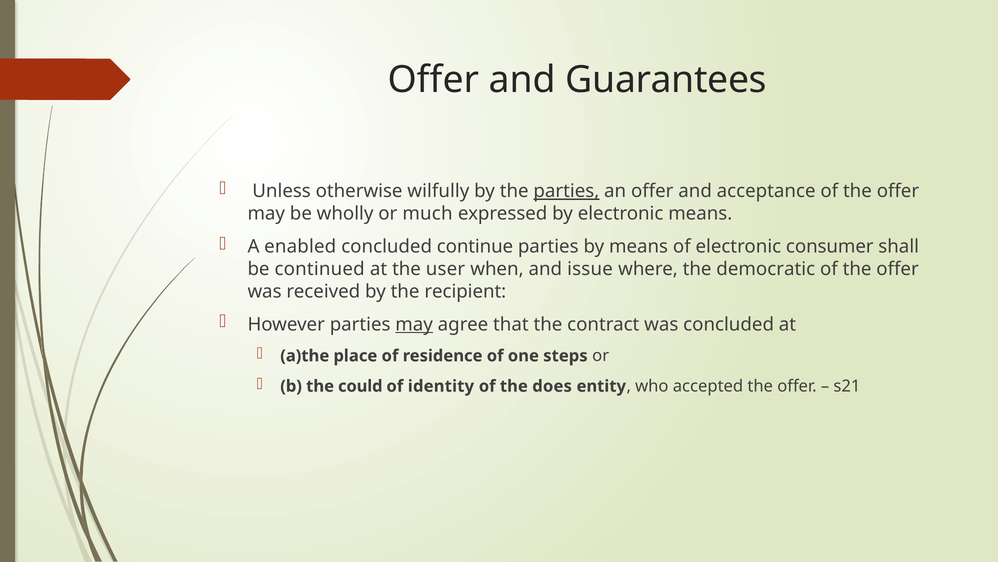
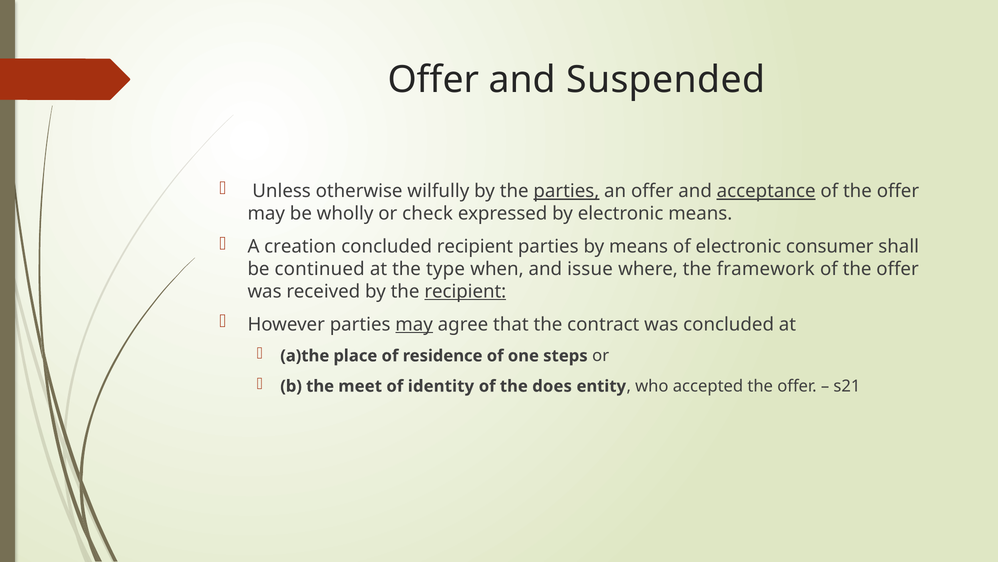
Guarantees: Guarantees -> Suspended
acceptance underline: none -> present
much: much -> check
enabled: enabled -> creation
concluded continue: continue -> recipient
user: user -> type
democratic: democratic -> framework
recipient at (465, 291) underline: none -> present
could: could -> meet
